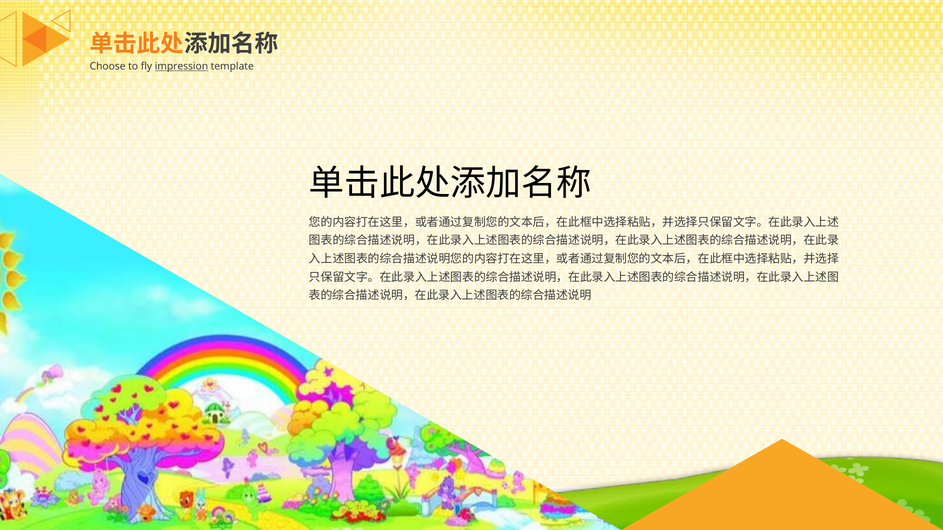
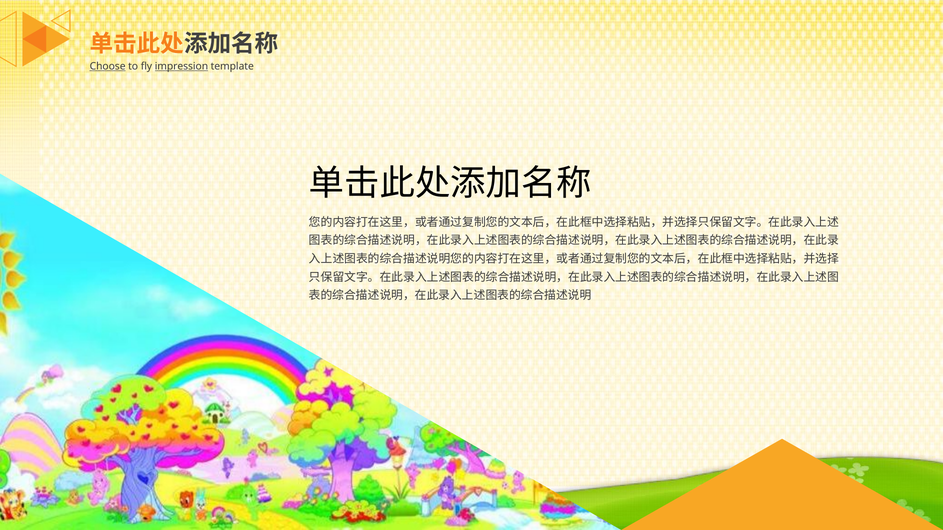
Choose underline: none -> present
